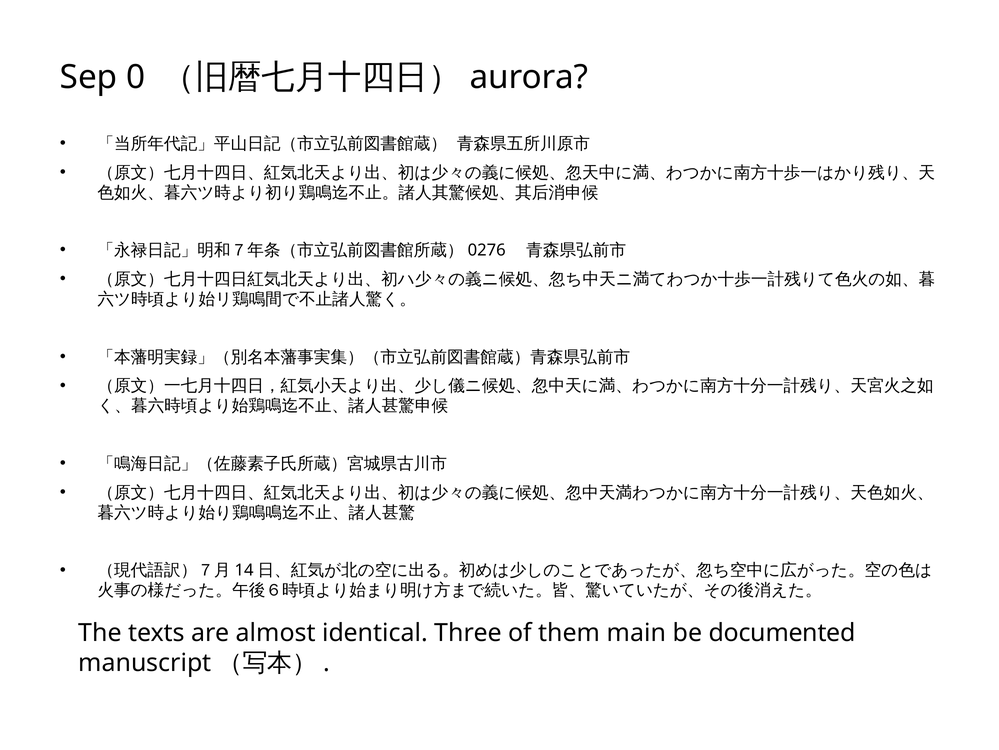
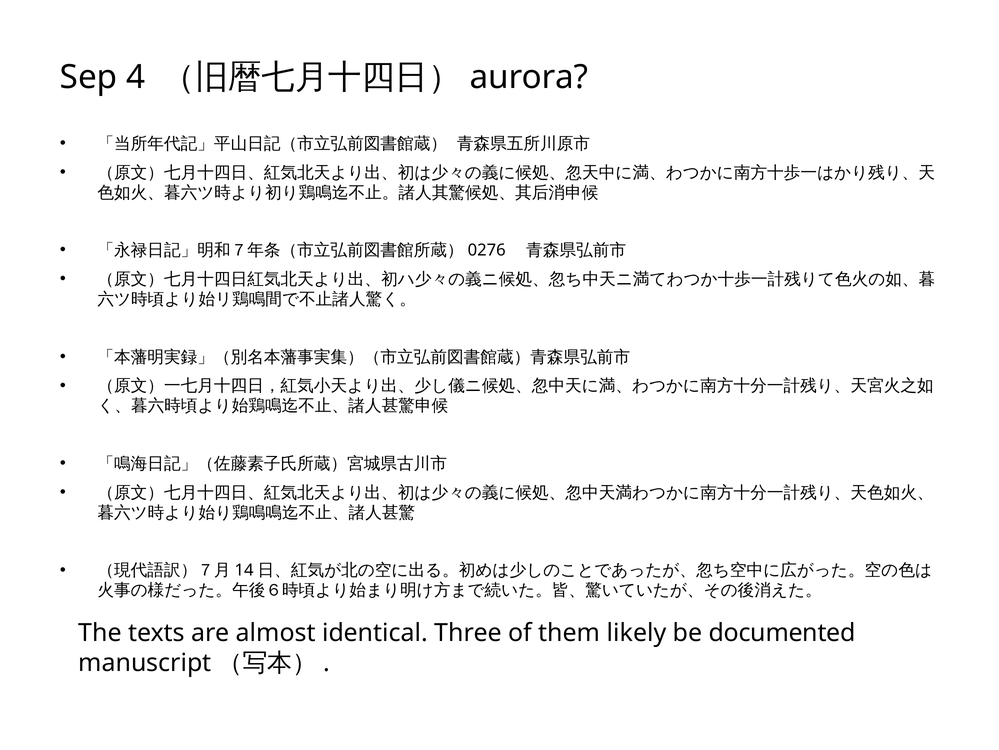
0: 0 -> 4
main: main -> likely
